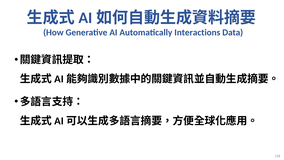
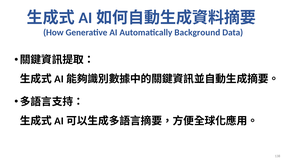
Interactions: Interactions -> Background
